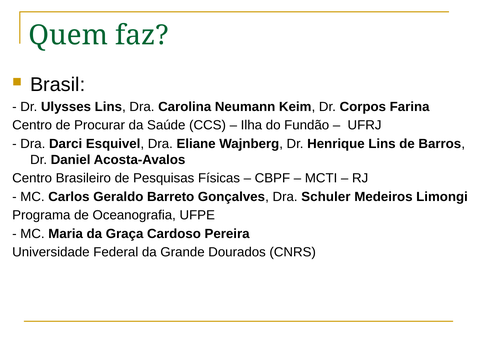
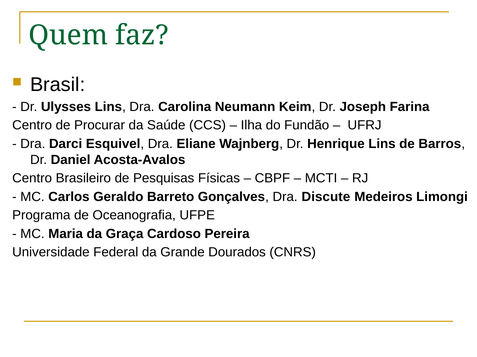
Corpos: Corpos -> Joseph
Schuler: Schuler -> Discute
